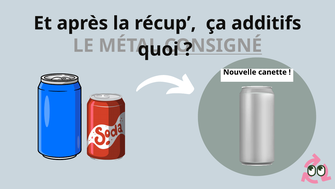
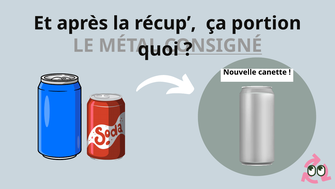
additifs: additifs -> portion
